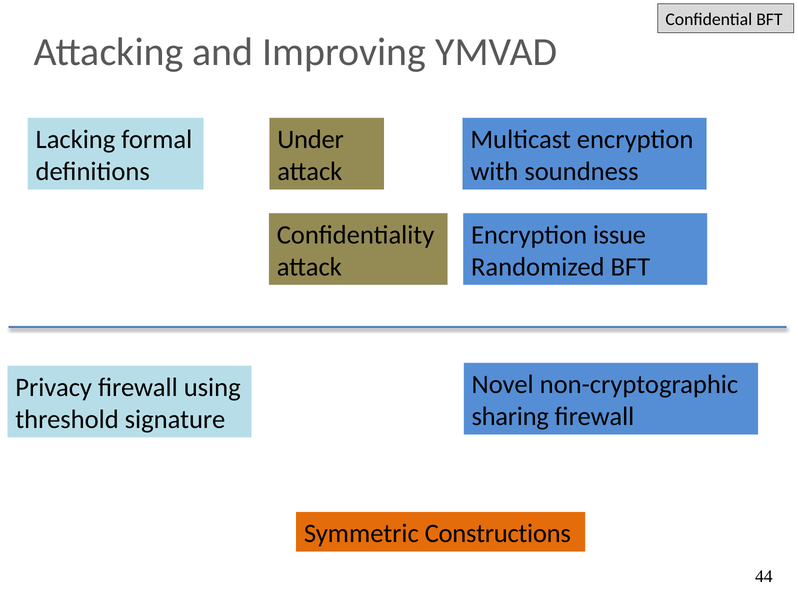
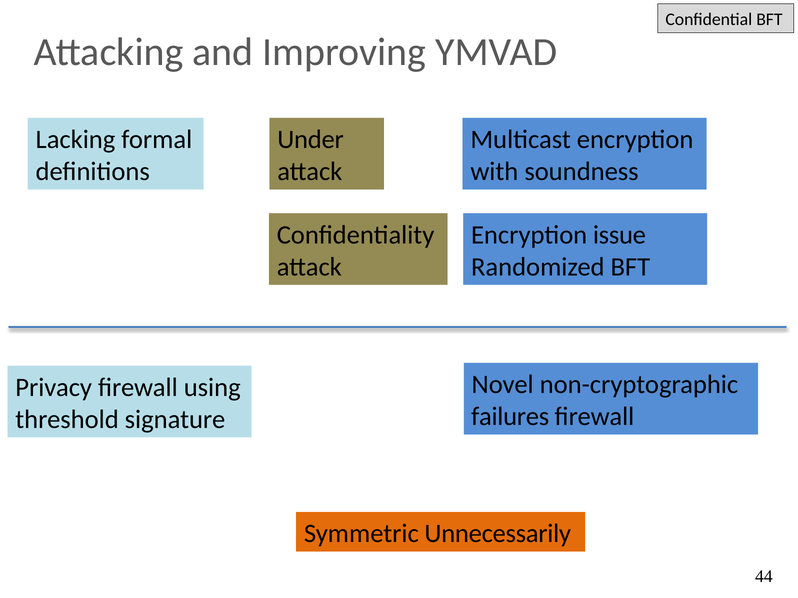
sharing: sharing -> failures
Constructions: Constructions -> Unnecessarily
